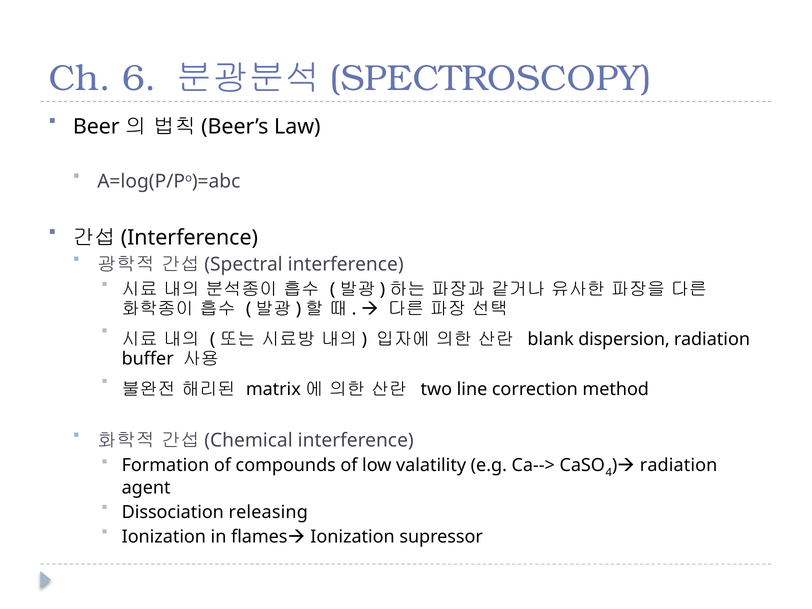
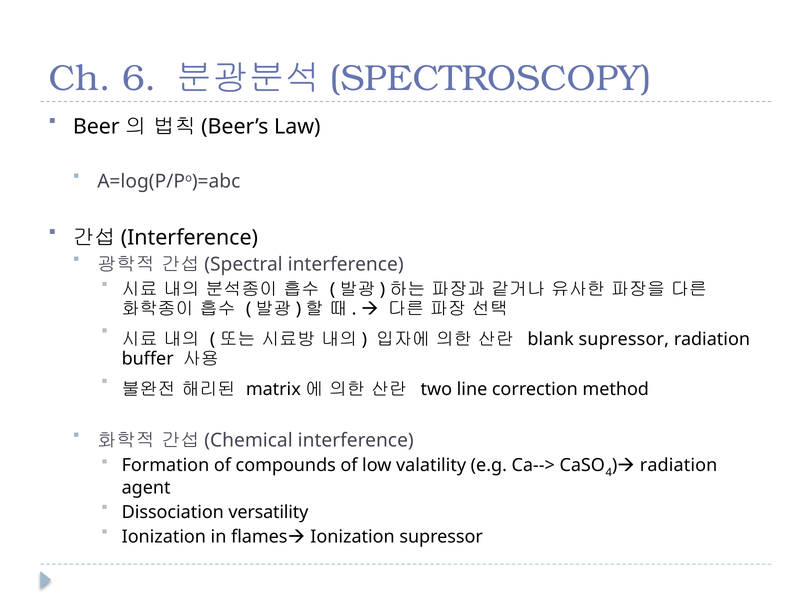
blank dispersion: dispersion -> supressor
releasing: releasing -> versatility
